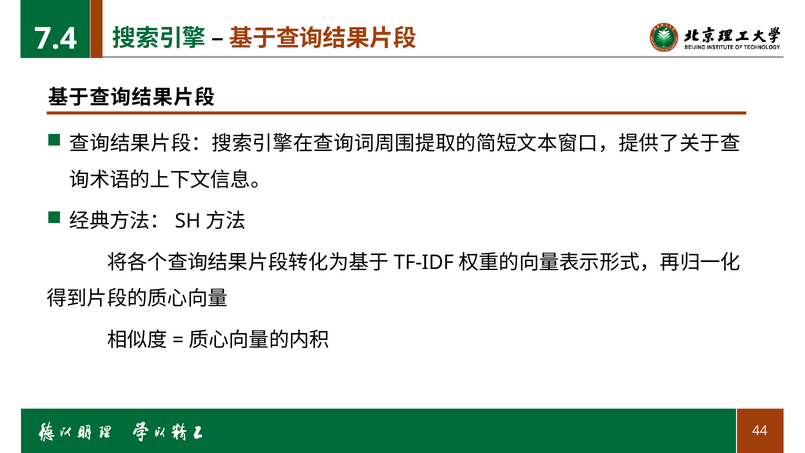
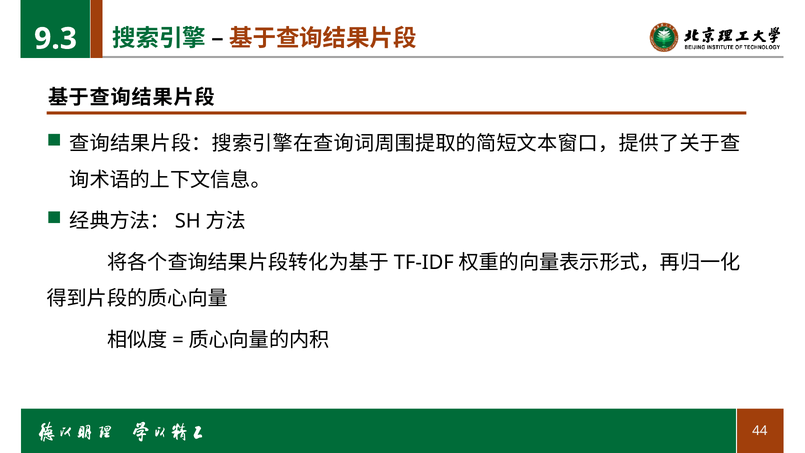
7.4: 7.4 -> 9.3
